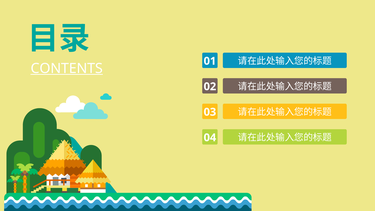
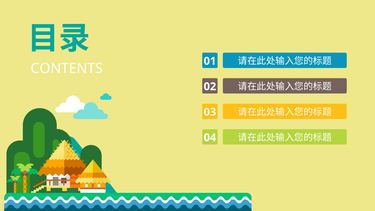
CONTENTS underline: present -> none
